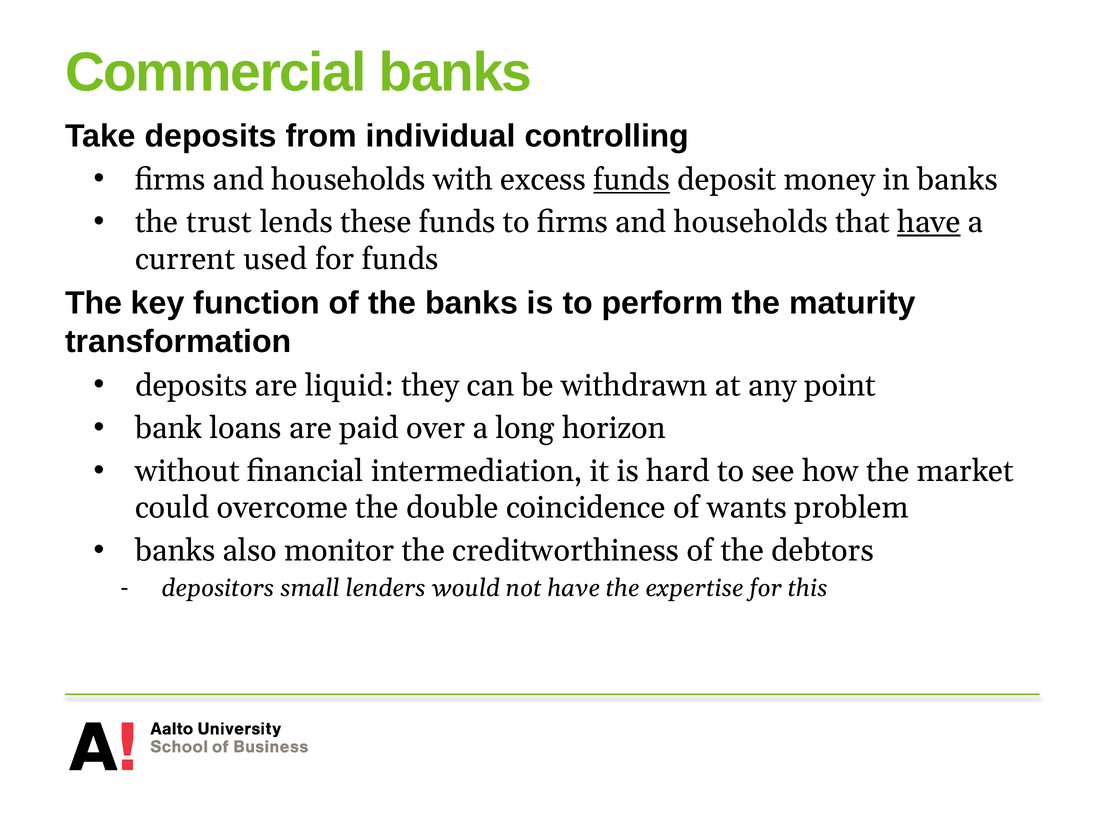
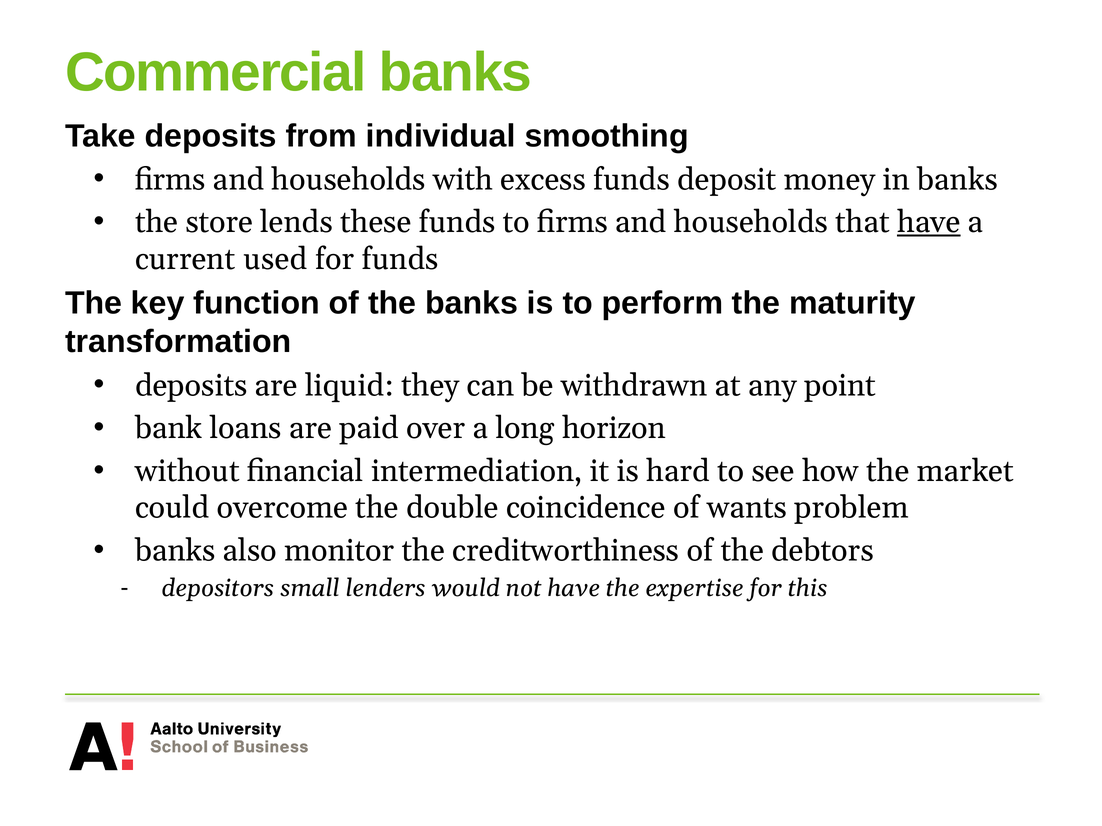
controlling: controlling -> smoothing
funds at (632, 180) underline: present -> none
trust: trust -> store
